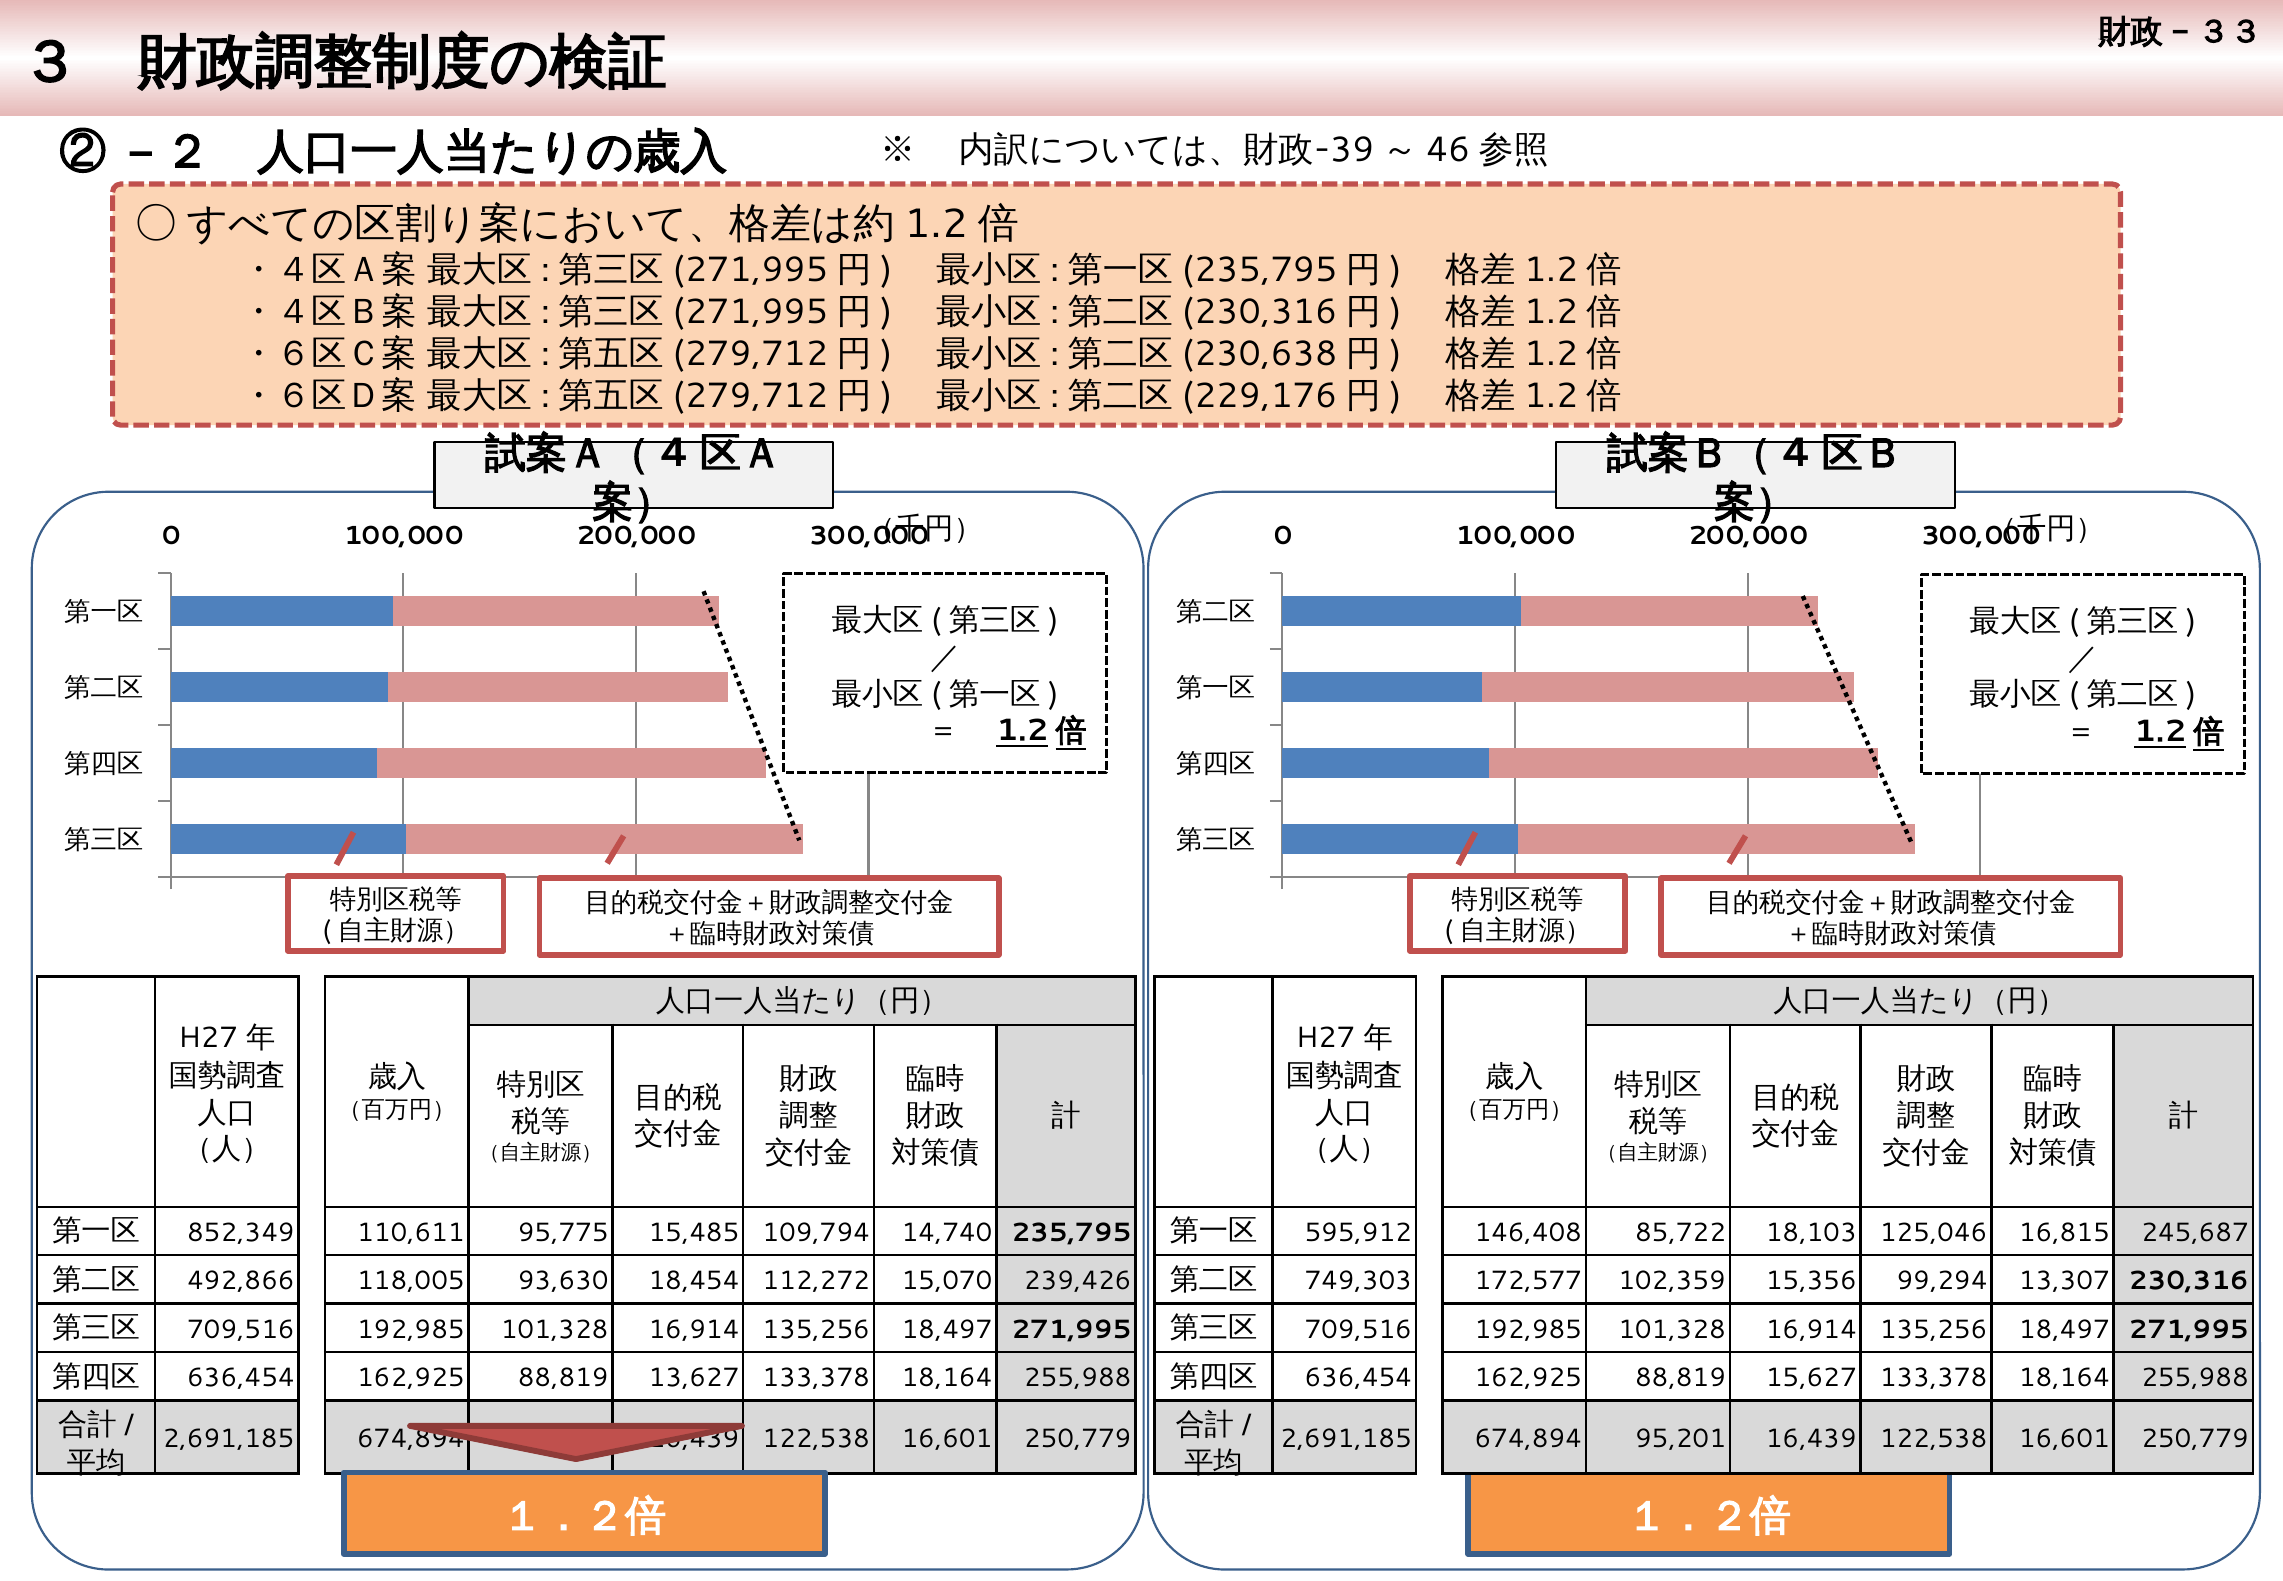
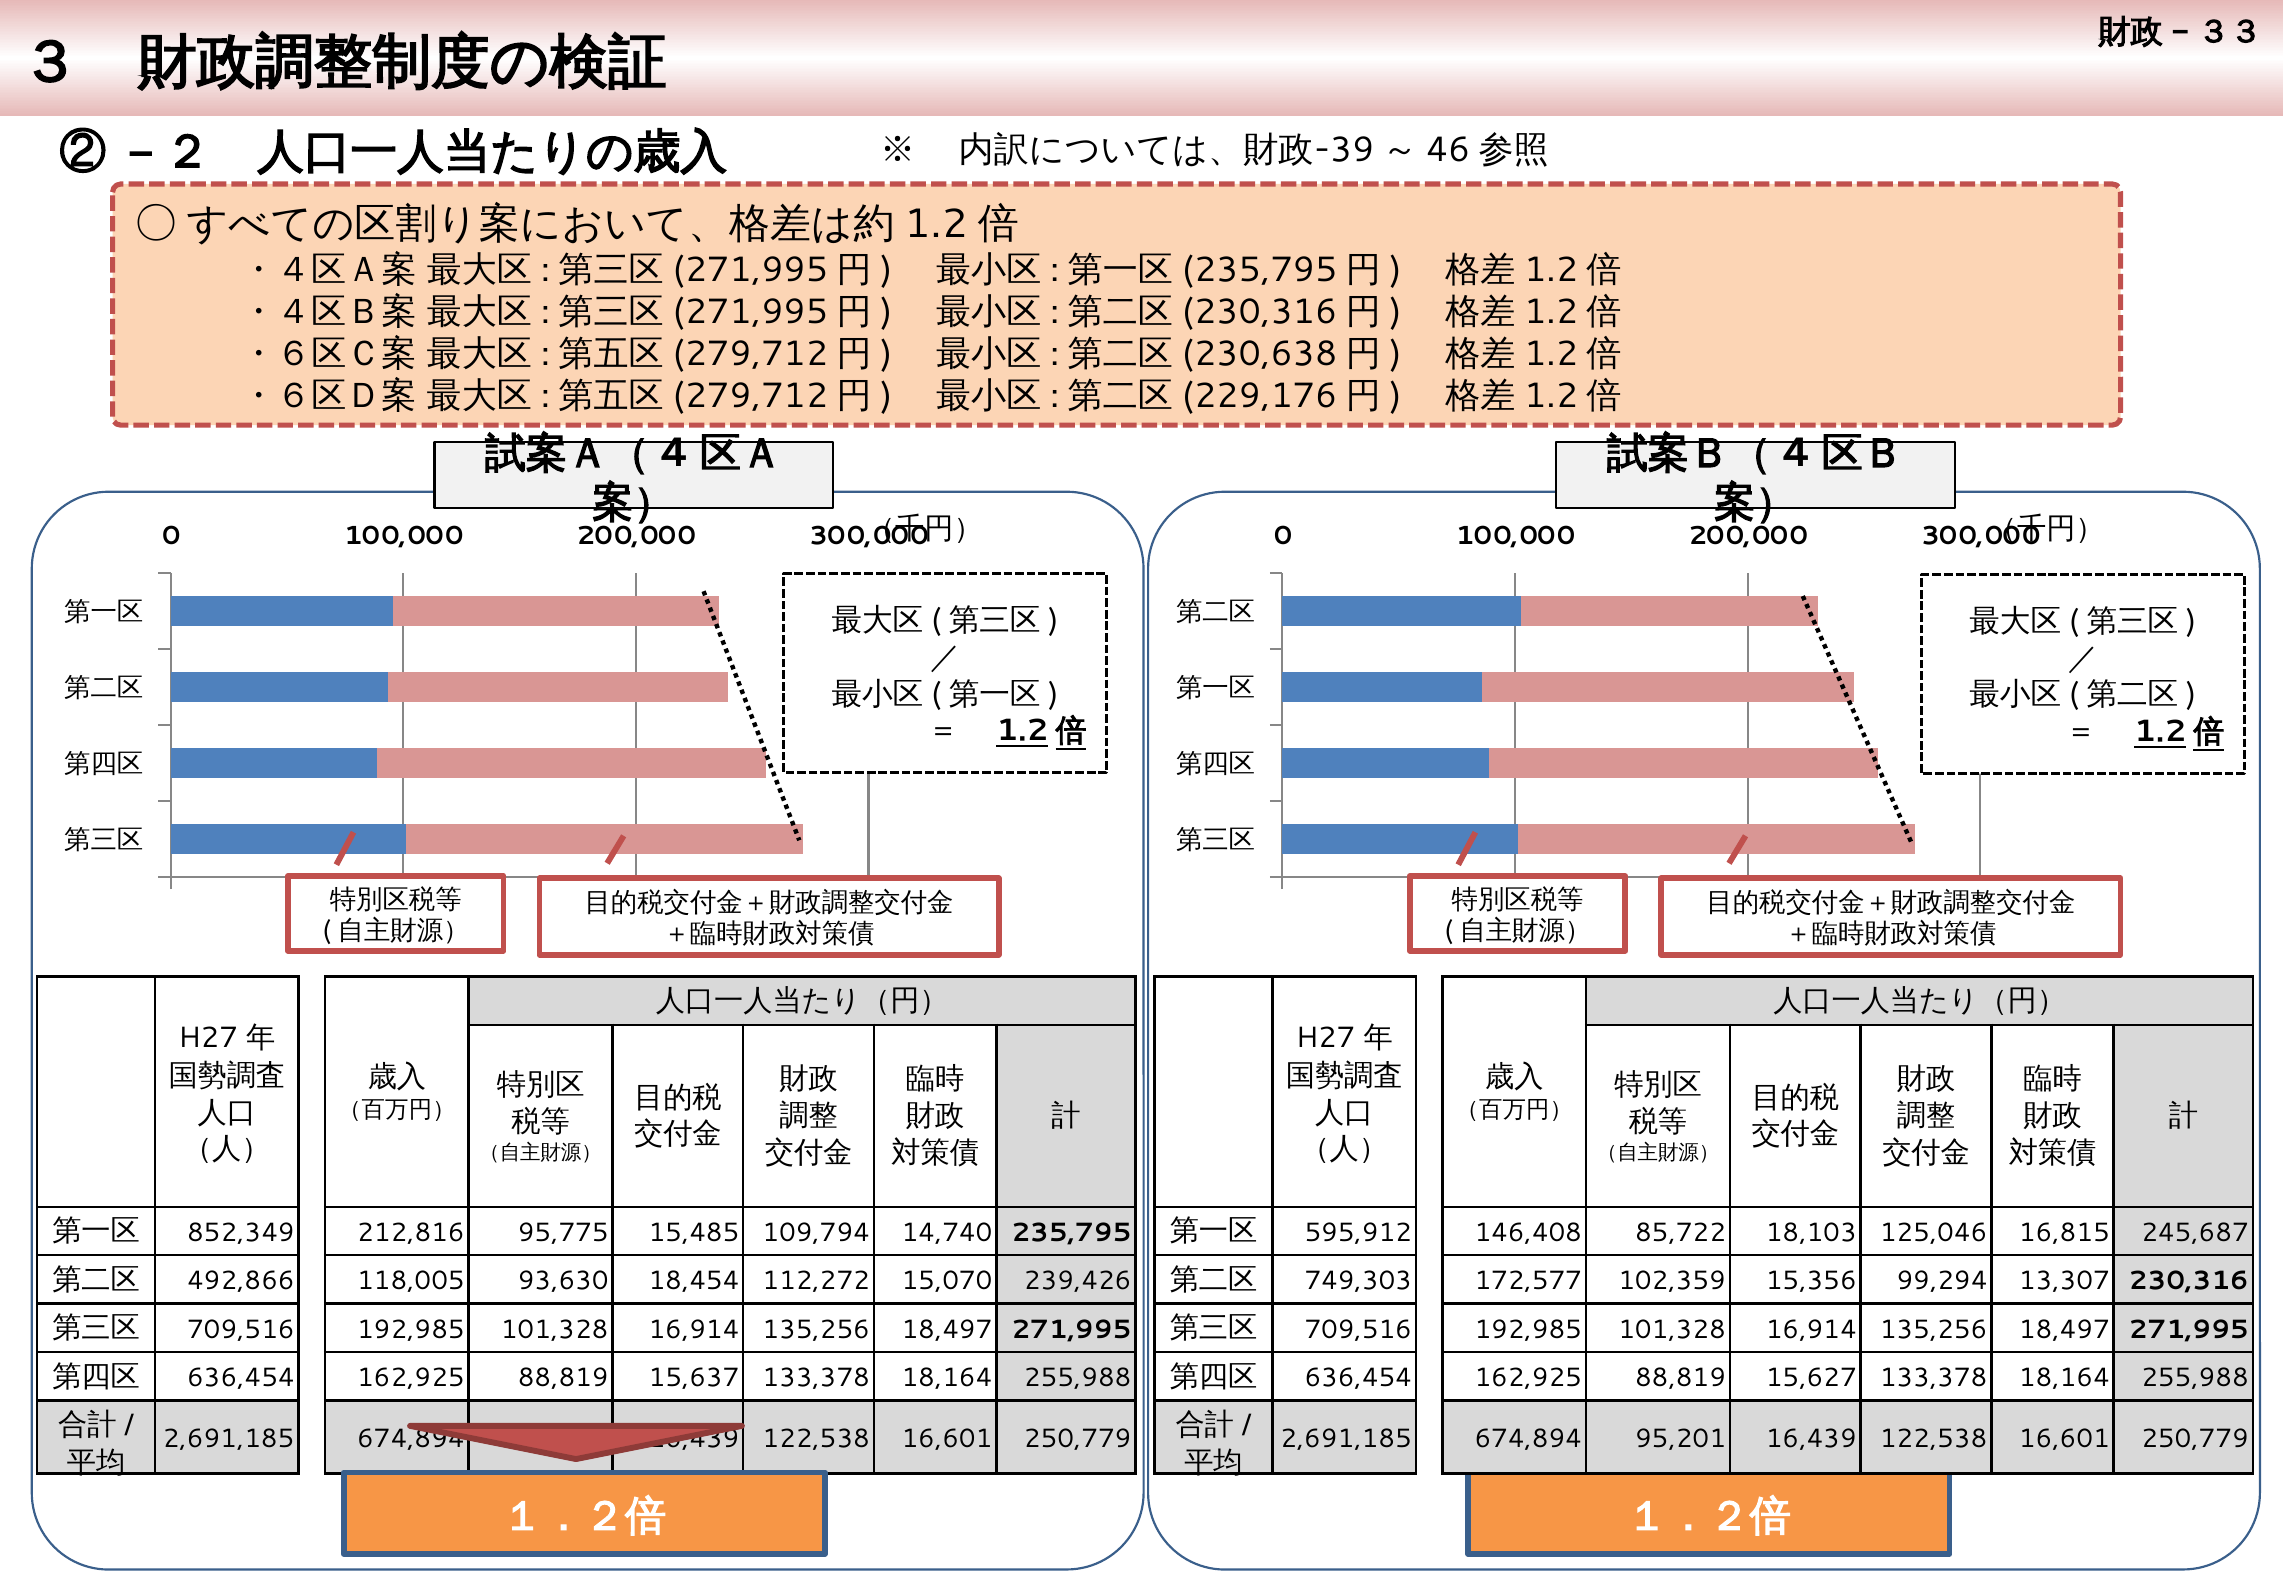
110,611: 110,611 -> 212,816
13,627: 13,627 -> 15,637
